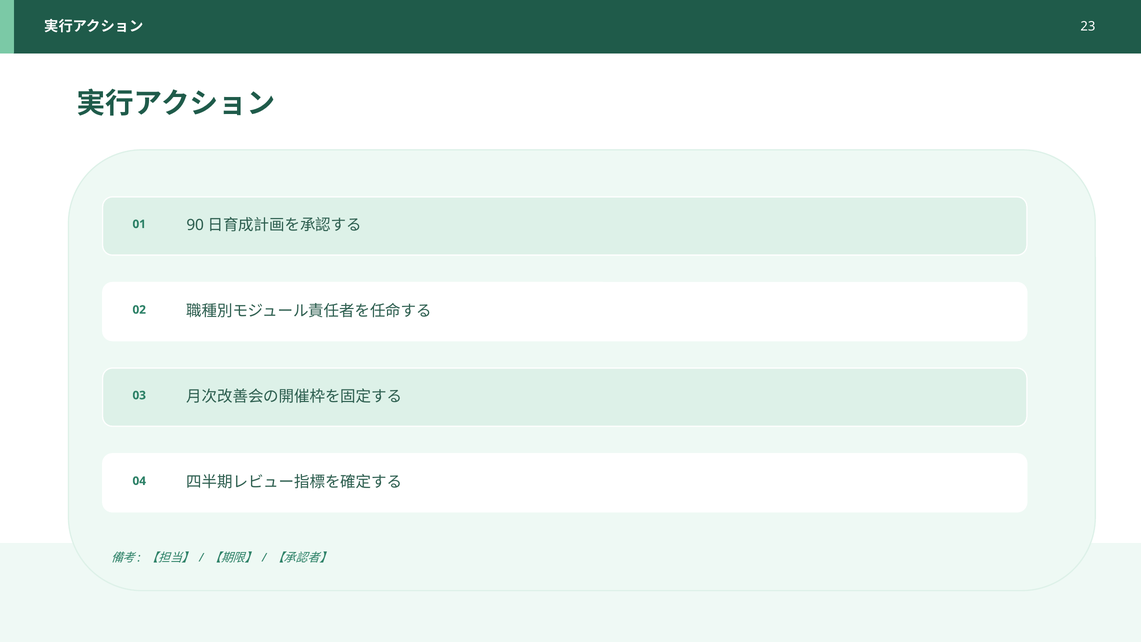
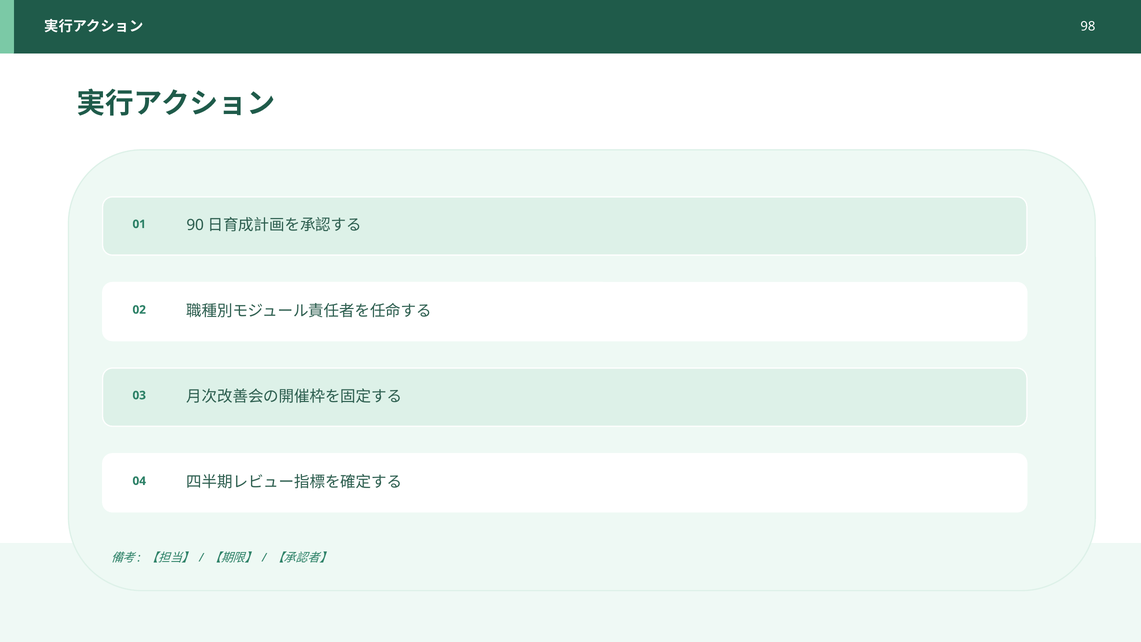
23: 23 -> 98
